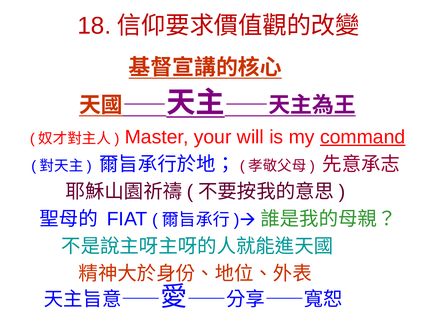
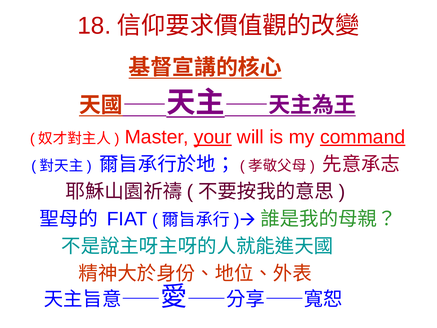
your underline: none -> present
